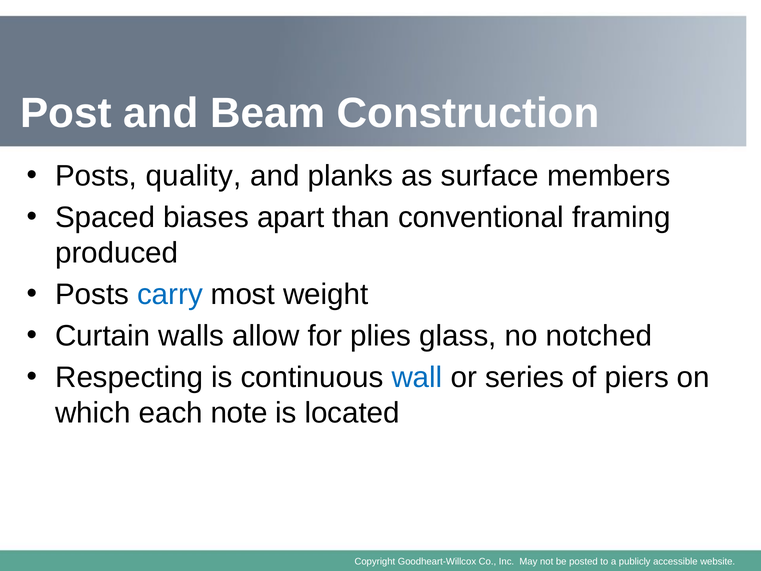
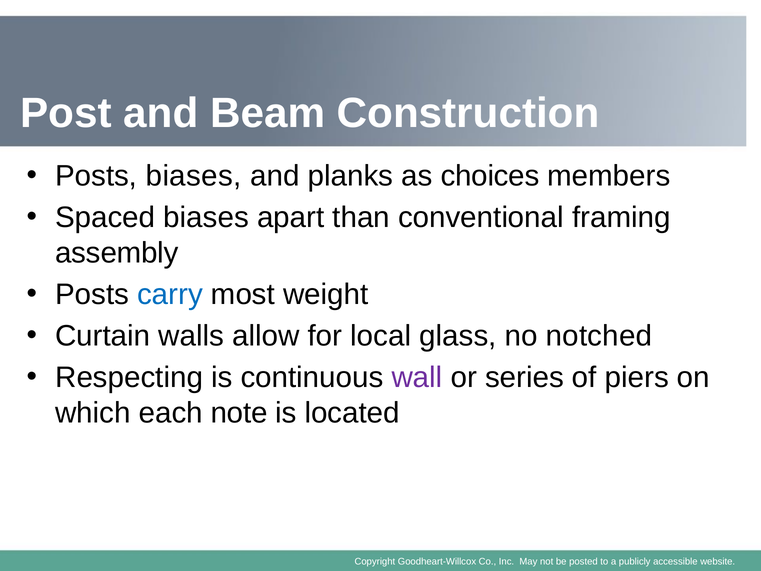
Posts quality: quality -> biases
surface: surface -> choices
produced: produced -> assembly
plies: plies -> local
wall colour: blue -> purple
